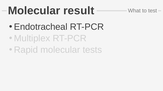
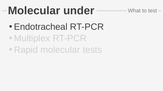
result: result -> under
